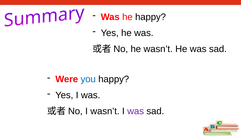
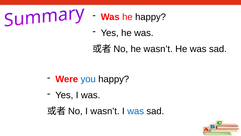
was at (136, 111) colour: purple -> blue
